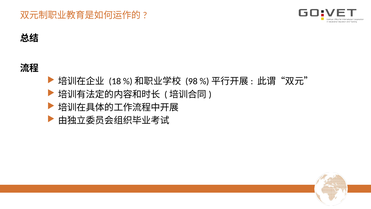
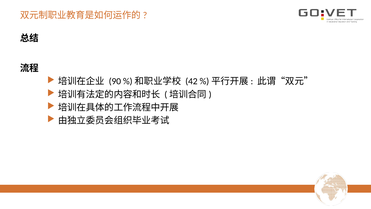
18: 18 -> 90
98: 98 -> 42
